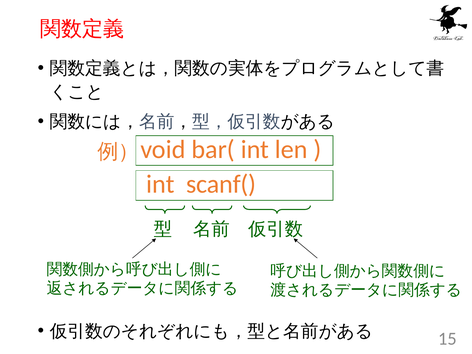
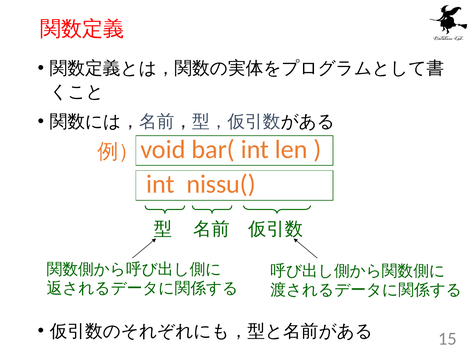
scanf(: scanf( -> nissu(
